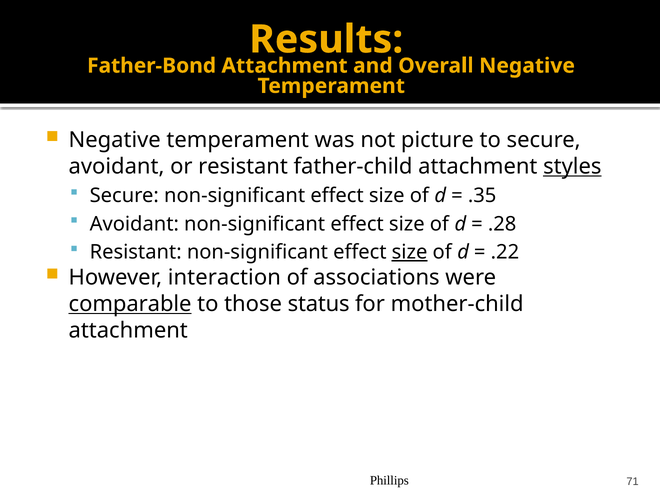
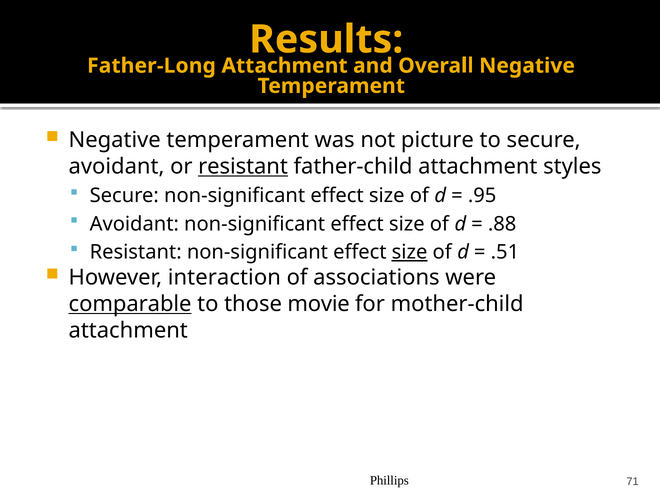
Father-Bond: Father-Bond -> Father-Long
resistant at (243, 167) underline: none -> present
styles underline: present -> none
.35: .35 -> .95
.28: .28 -> .88
.22: .22 -> .51
status: status -> movie
